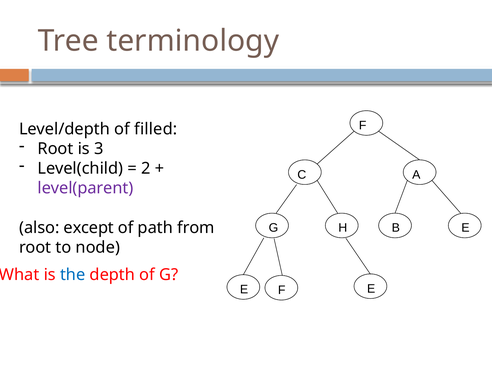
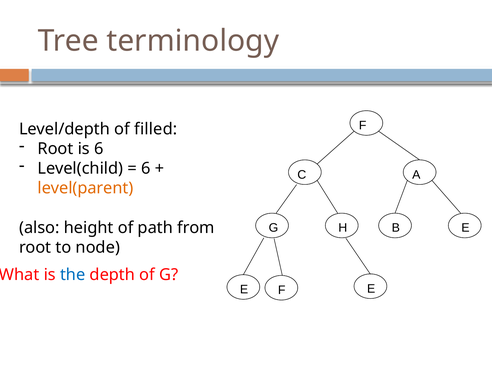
is 3: 3 -> 6
2 at (146, 169): 2 -> 6
level(parent colour: purple -> orange
except: except -> height
